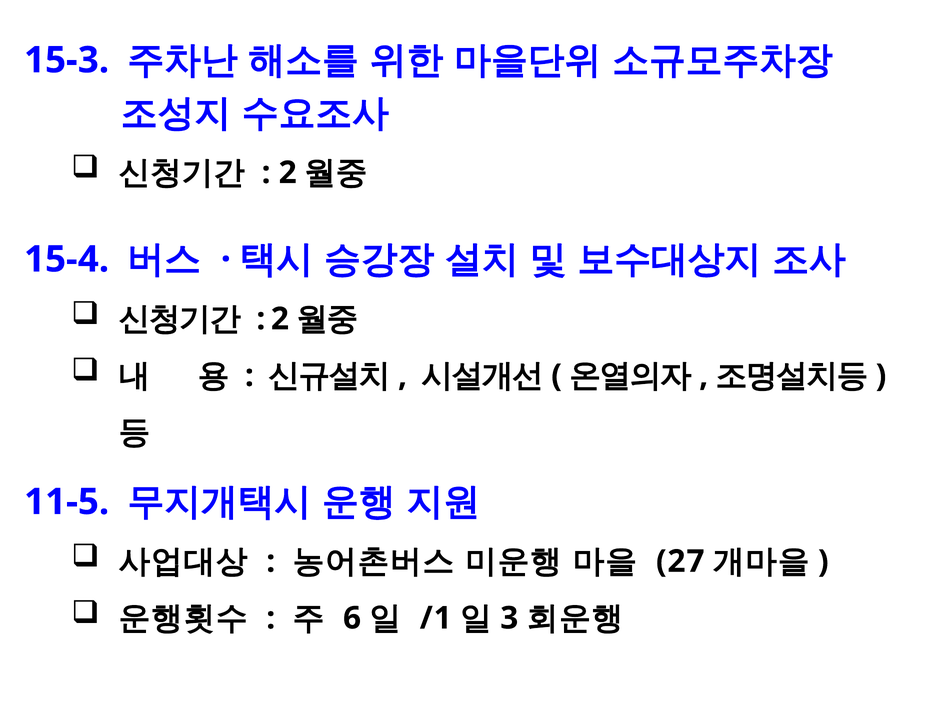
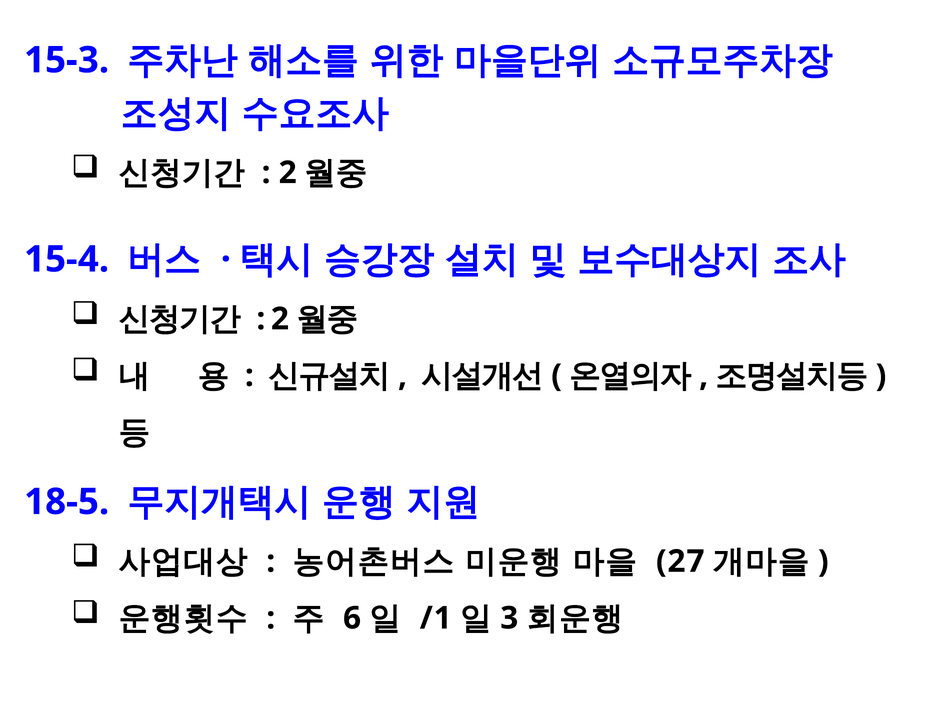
11-5: 11-5 -> 18-5
